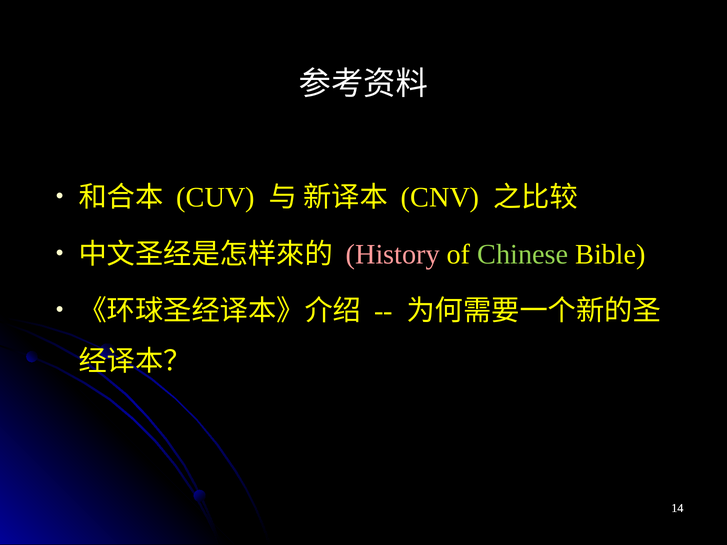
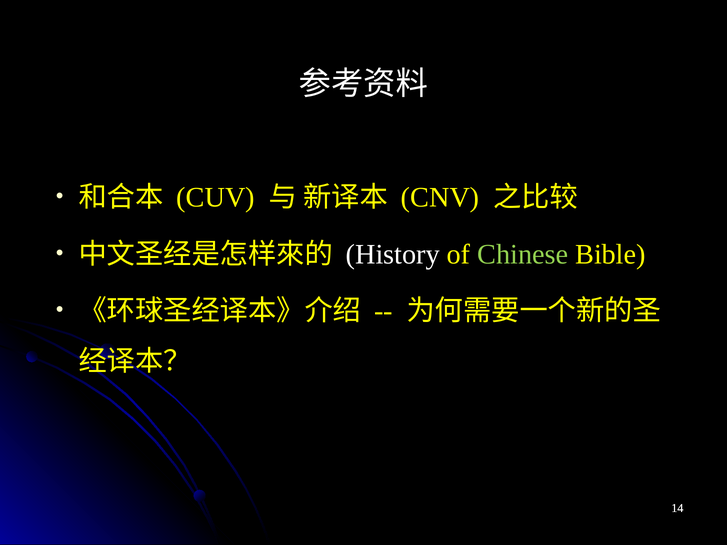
History colour: pink -> white
